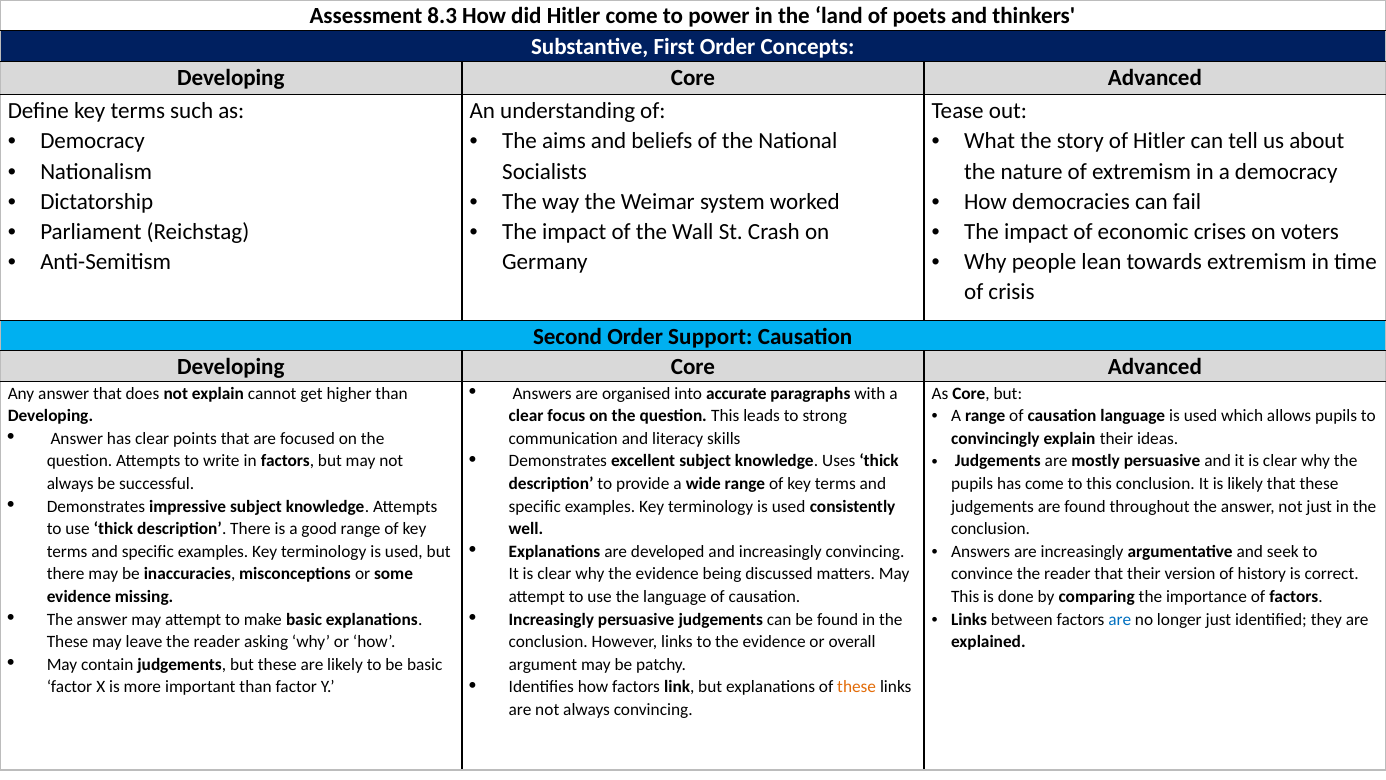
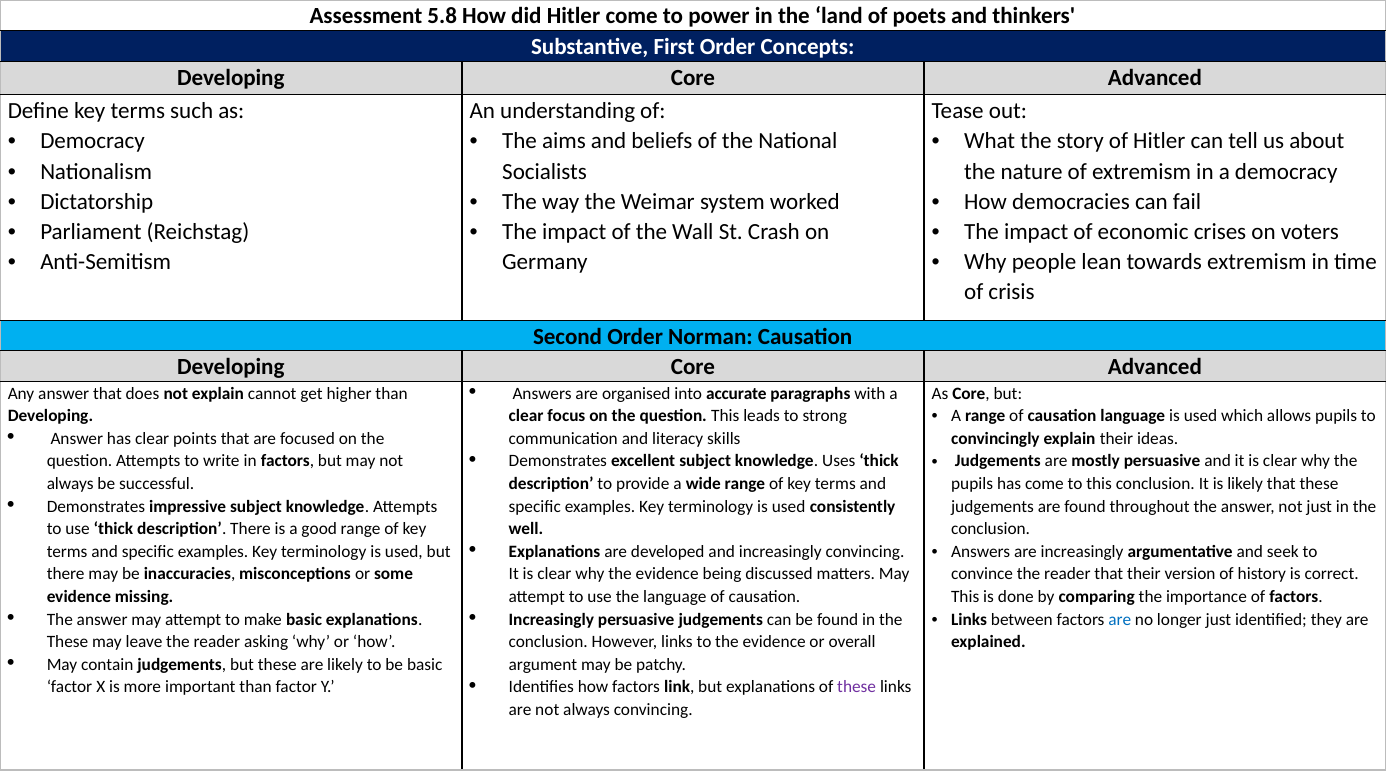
8.3: 8.3 -> 5.8
Support: Support -> Norman
these at (857, 687) colour: orange -> purple
